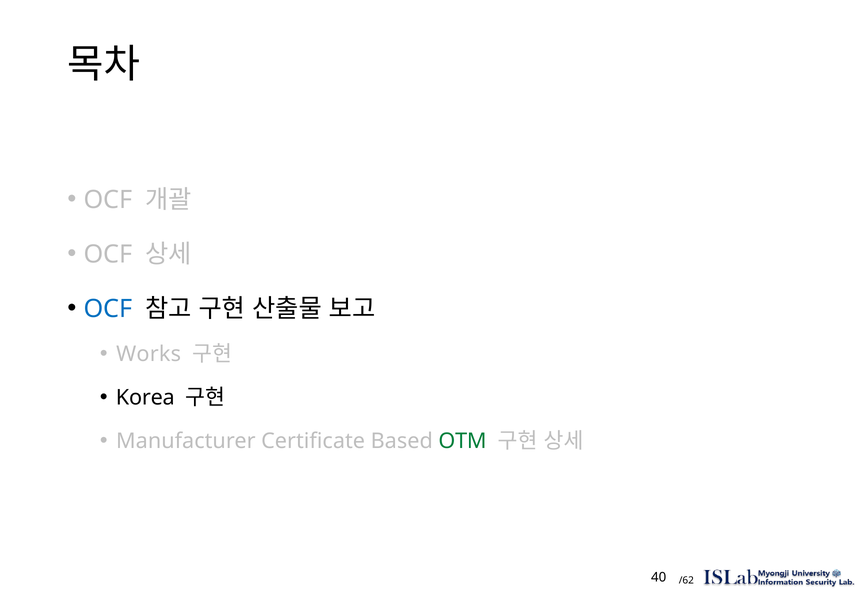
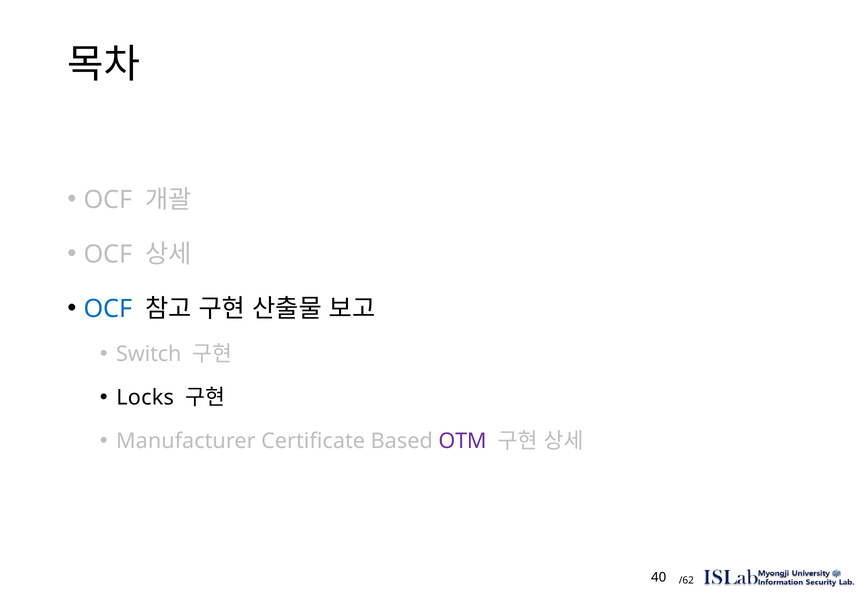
Works: Works -> Switch
Korea: Korea -> Locks
OTM colour: green -> purple
